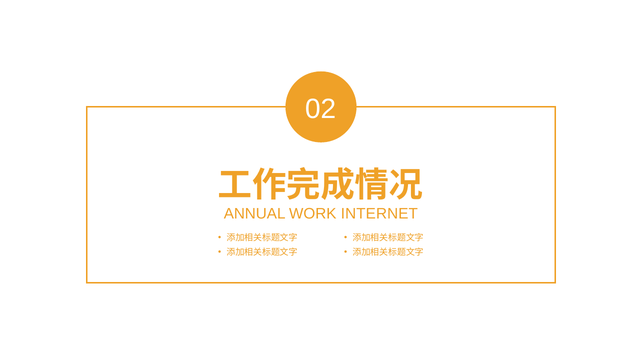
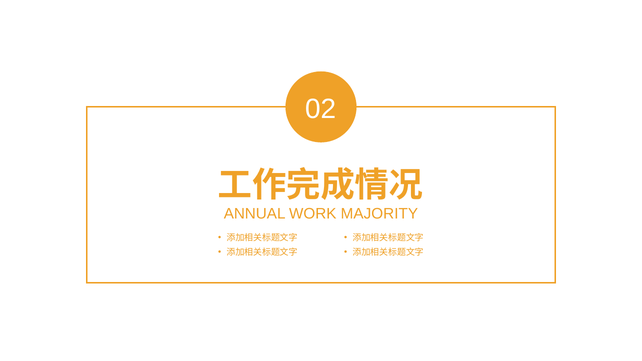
INTERNET: INTERNET -> MAJORITY
